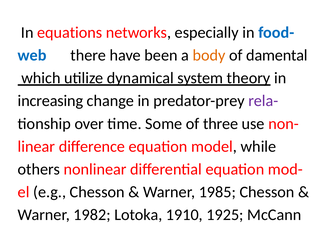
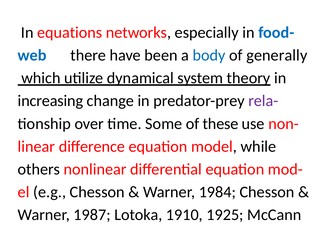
body colour: orange -> blue
damental: damental -> generally
three: three -> these
1985: 1985 -> 1984
1982: 1982 -> 1987
